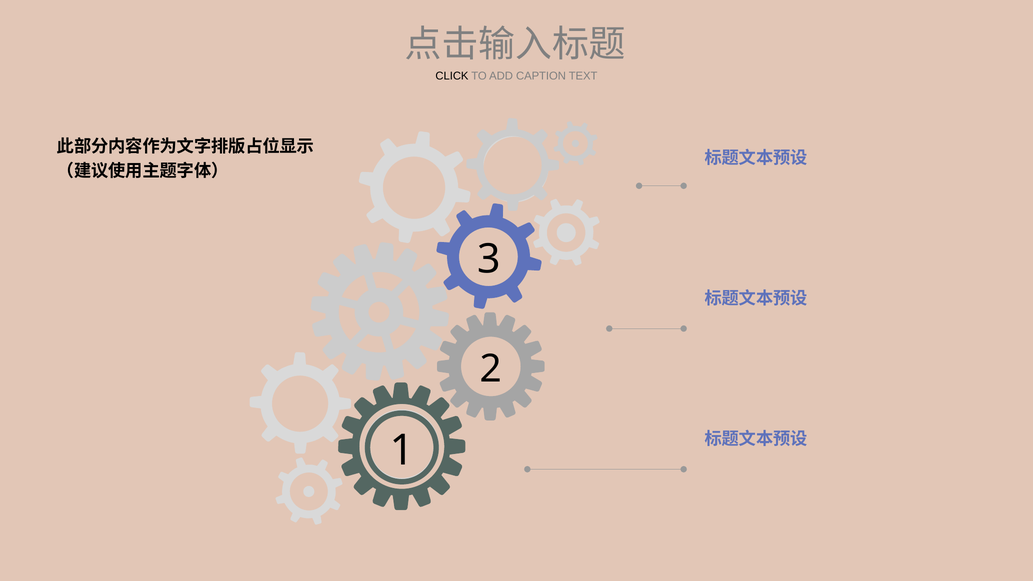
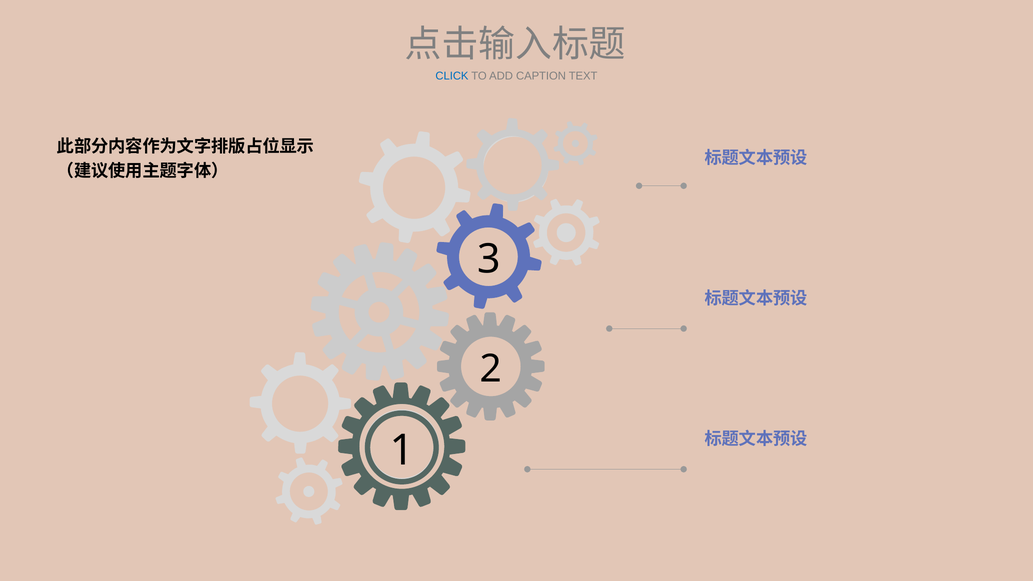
CLICK colour: black -> blue
